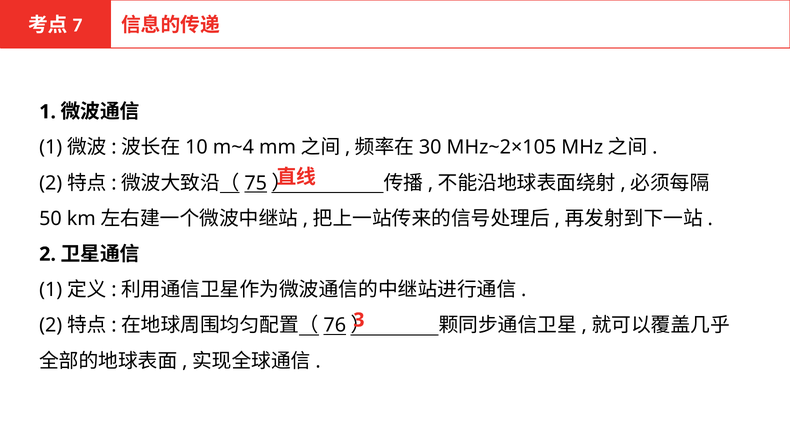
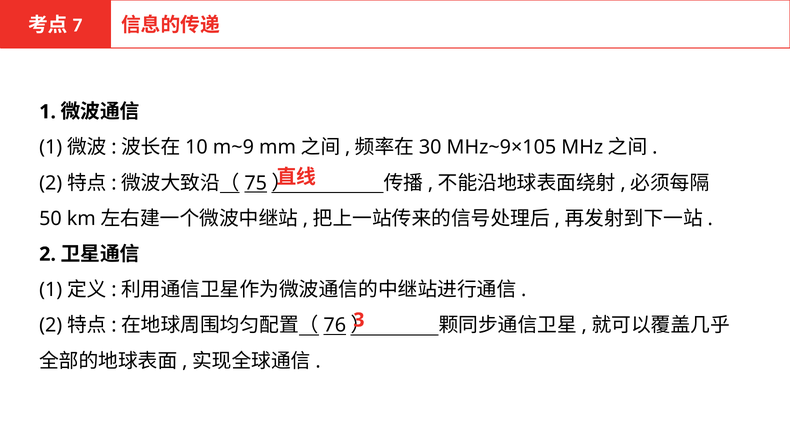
m~4: m~4 -> m~9
MHz~2×105: MHz~2×105 -> MHz~9×105
